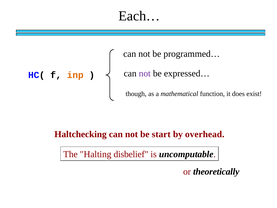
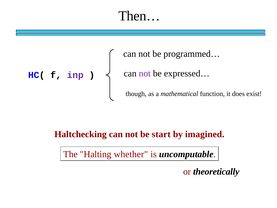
Each…: Each… -> Then…
inp colour: orange -> purple
overhead: overhead -> imagined
disbelief: disbelief -> whether
